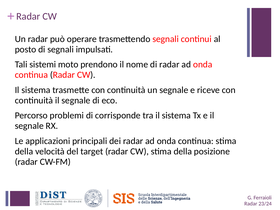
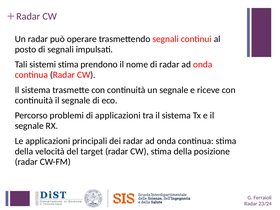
sistemi moto: moto -> stima
di corrisponde: corrisponde -> applicazioni
